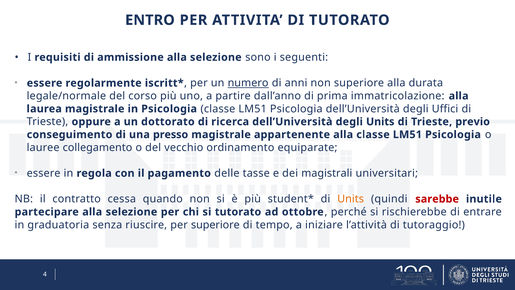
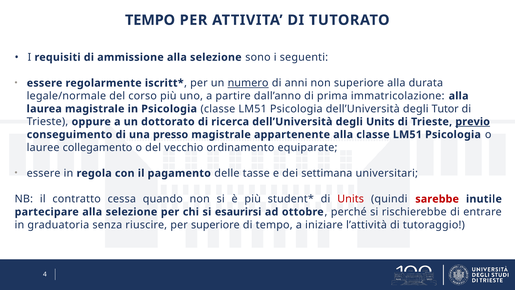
ENTRO at (150, 20): ENTRO -> TEMPO
Uffici: Uffici -> Tutor
previo underline: none -> present
magistrali: magistrali -> settimana
Units at (351, 199) colour: orange -> red
si tutorato: tutorato -> esaurirsi
